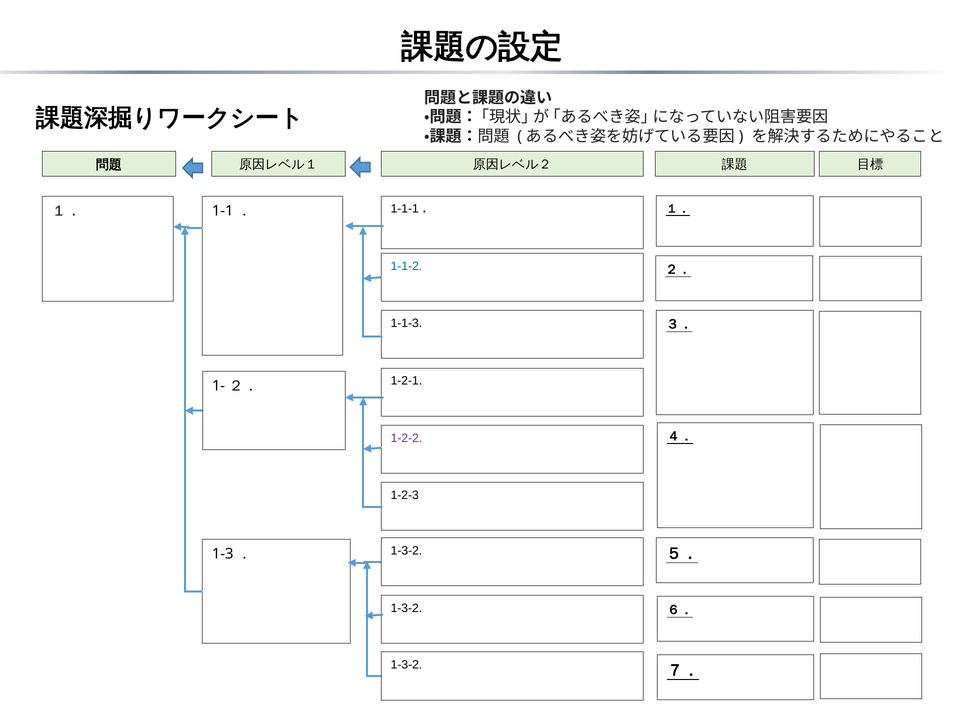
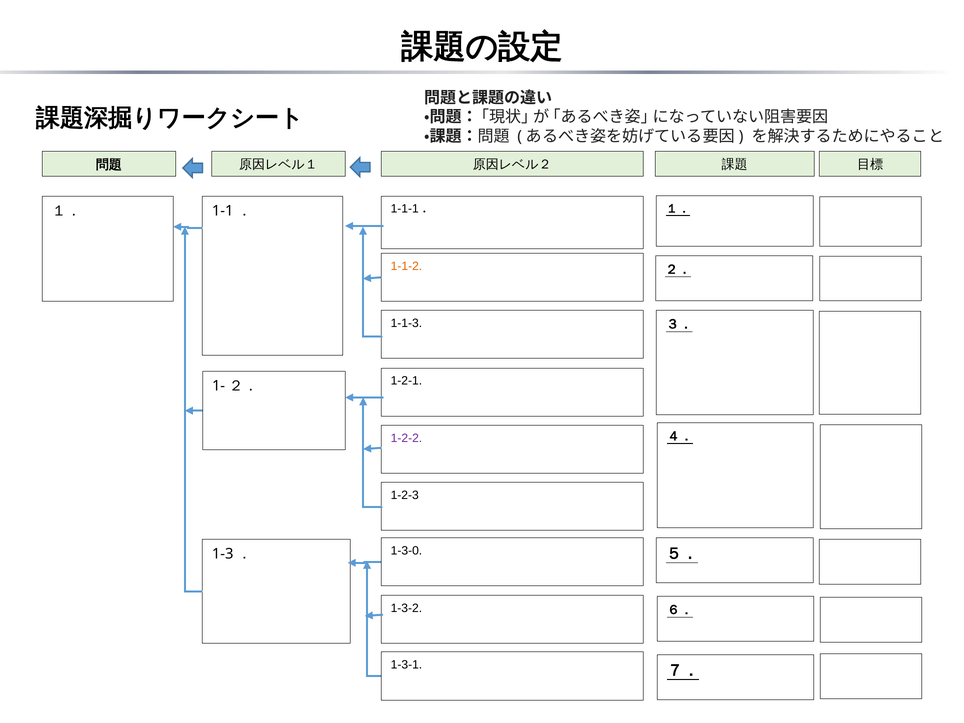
1-1-2 colour: blue -> orange
1-3-2 at (406, 551): 1-3-2 -> 1-3-0
1-3-2 at (406, 665): 1-3-2 -> 1-3-1
